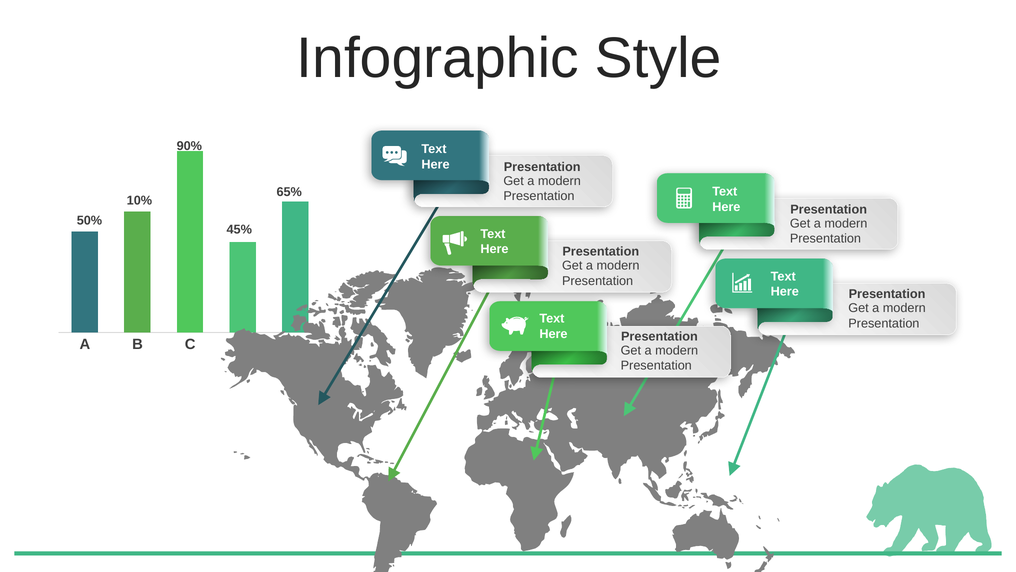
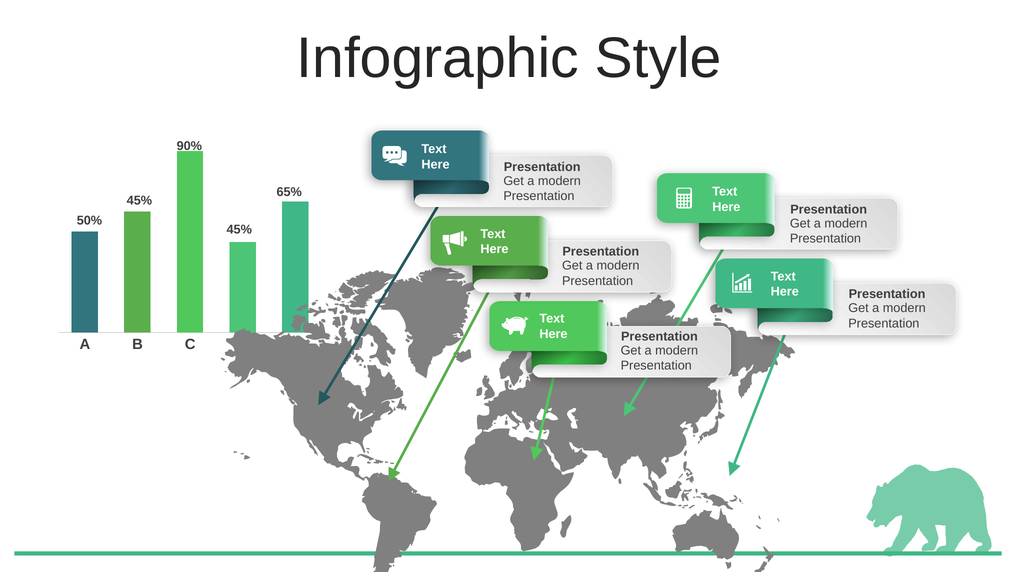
10% at (139, 201): 10% -> 45%
